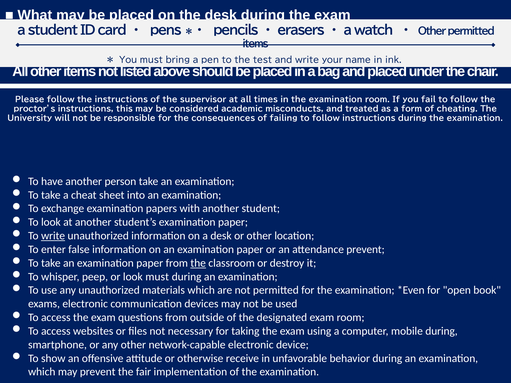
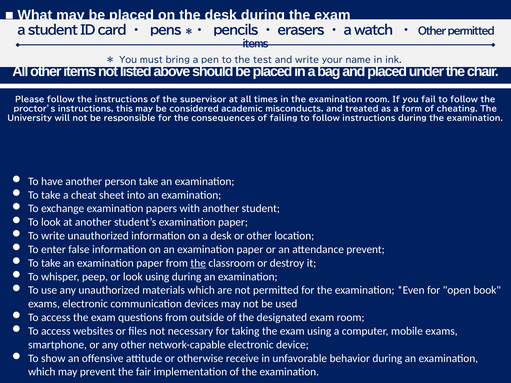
write at (53, 236) underline: present -> none
look must: must -> using
mobile during: during -> exams
